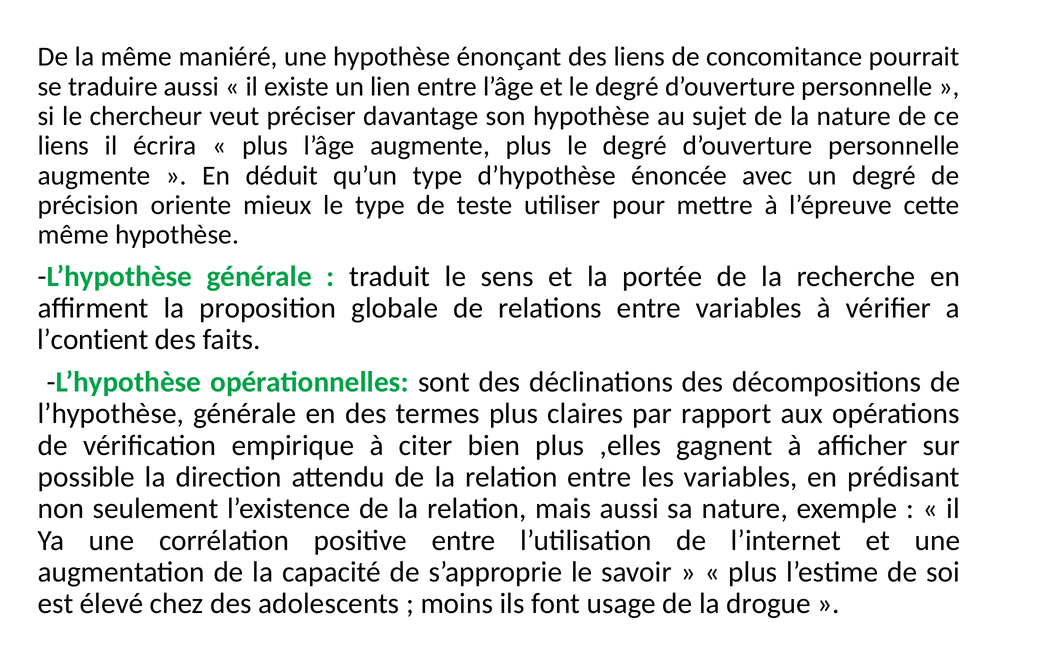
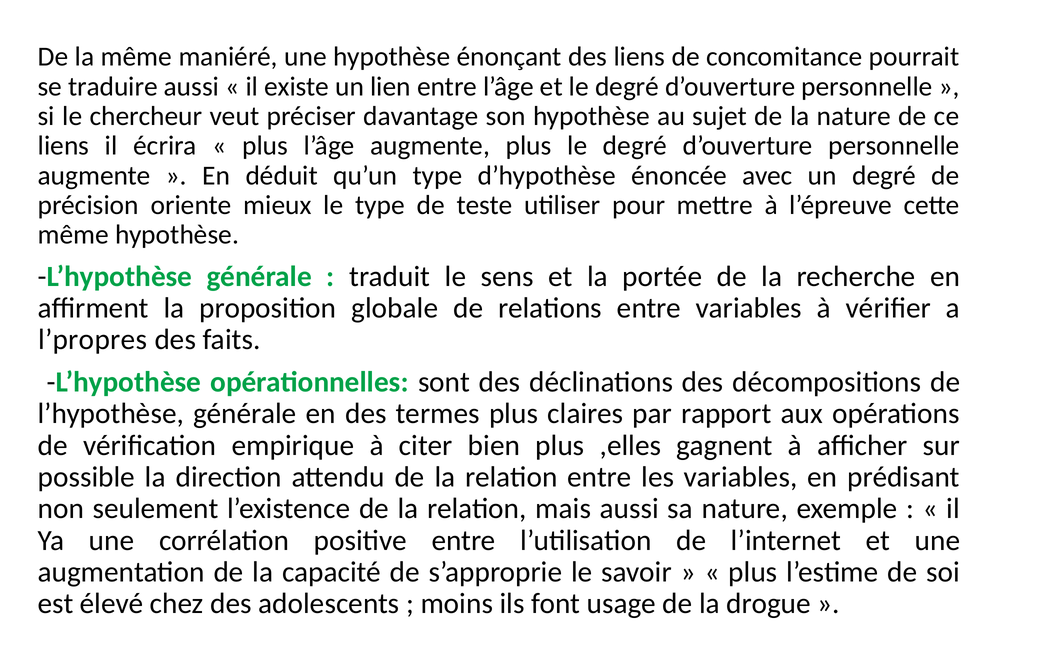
l’contient: l’contient -> l’propres
